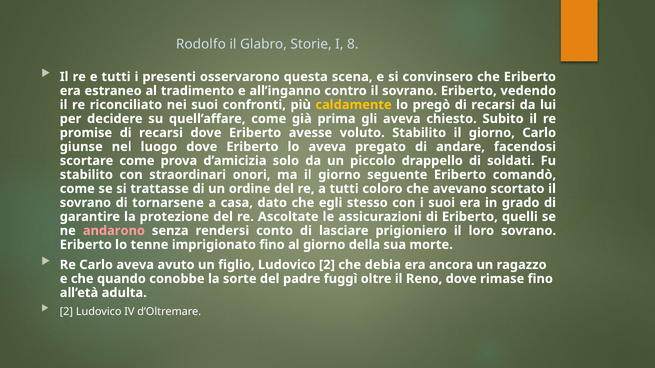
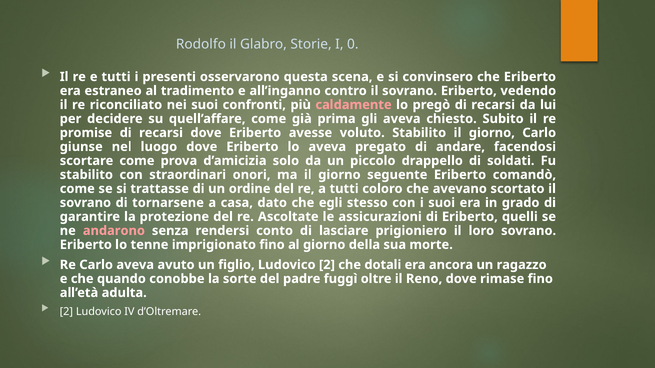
8: 8 -> 0
caldamente colour: yellow -> pink
debia: debia -> dotali
